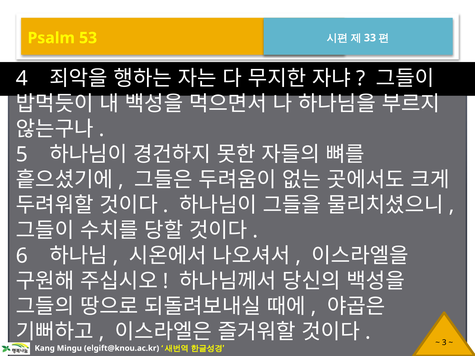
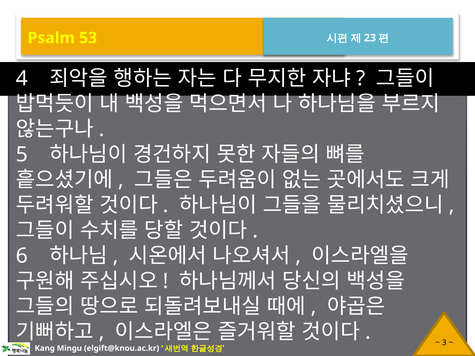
33: 33 -> 23
